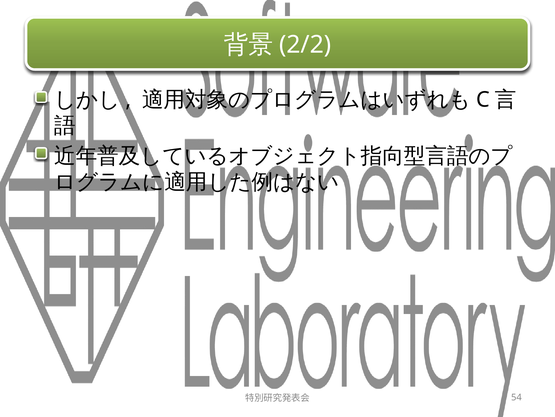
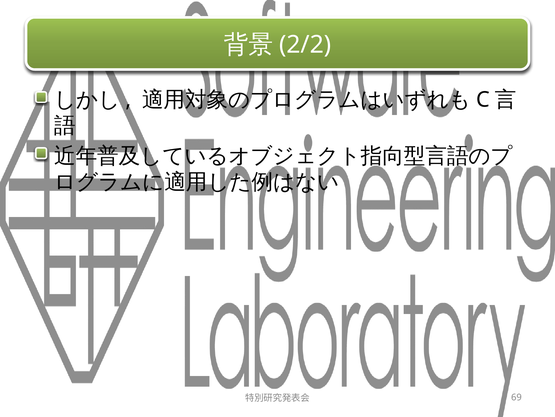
54: 54 -> 69
